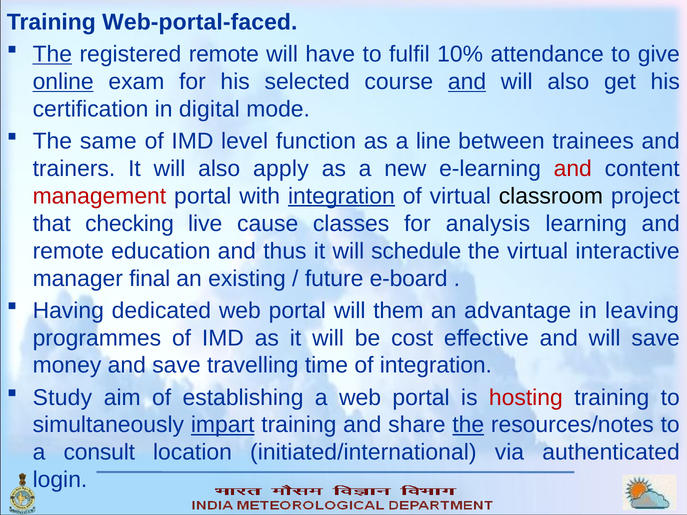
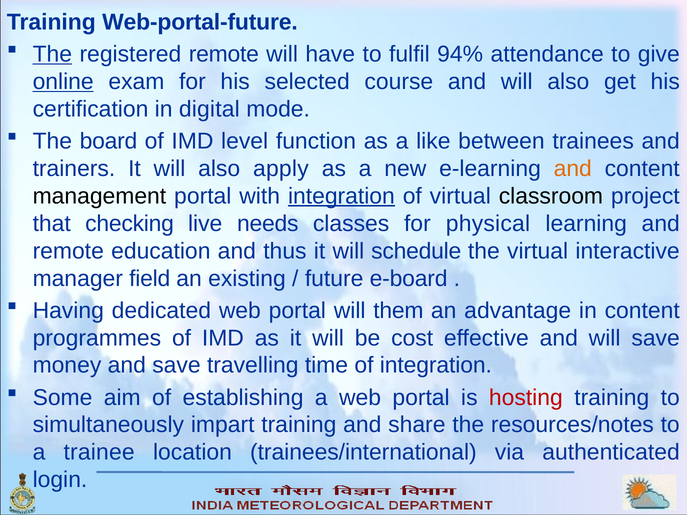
Web-portal-faced: Web-portal-faced -> Web-portal-future
10%: 10% -> 94%
and at (467, 82) underline: present -> none
same: same -> board
line: line -> like
and at (573, 169) colour: red -> orange
management colour: red -> black
cause: cause -> needs
analysis: analysis -> physical
final: final -> field
in leaving: leaving -> content
Study: Study -> Some
impart underline: present -> none
the at (468, 425) underline: present -> none
consult: consult -> trainee
initiated/international: initiated/international -> trainees/international
